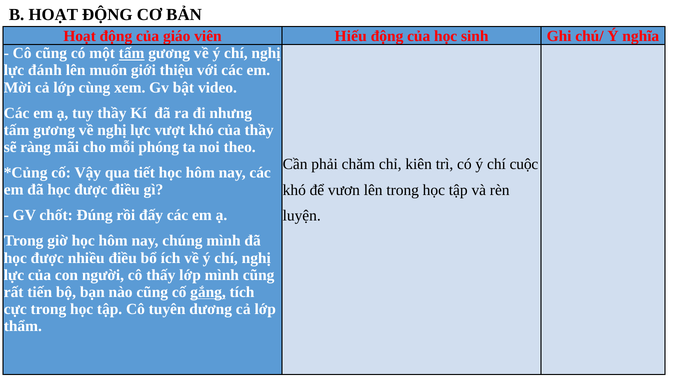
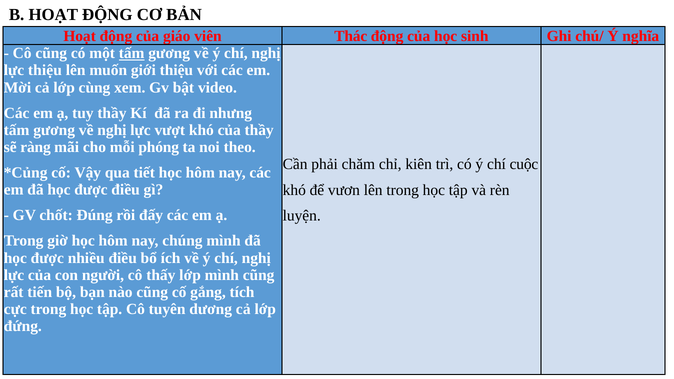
Hiếu: Hiếu -> Thác
lực đánh: đánh -> thiệu
gắng underline: present -> none
thẩm: thẩm -> đứng
